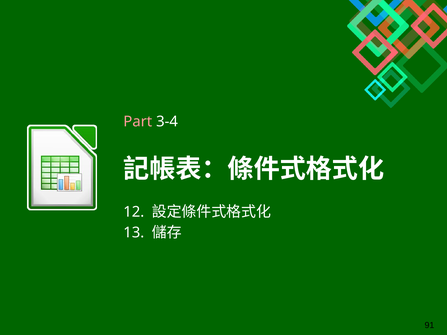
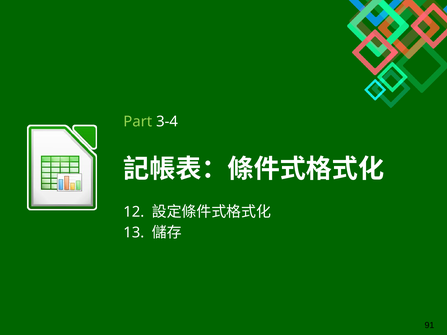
Part colour: pink -> light green
